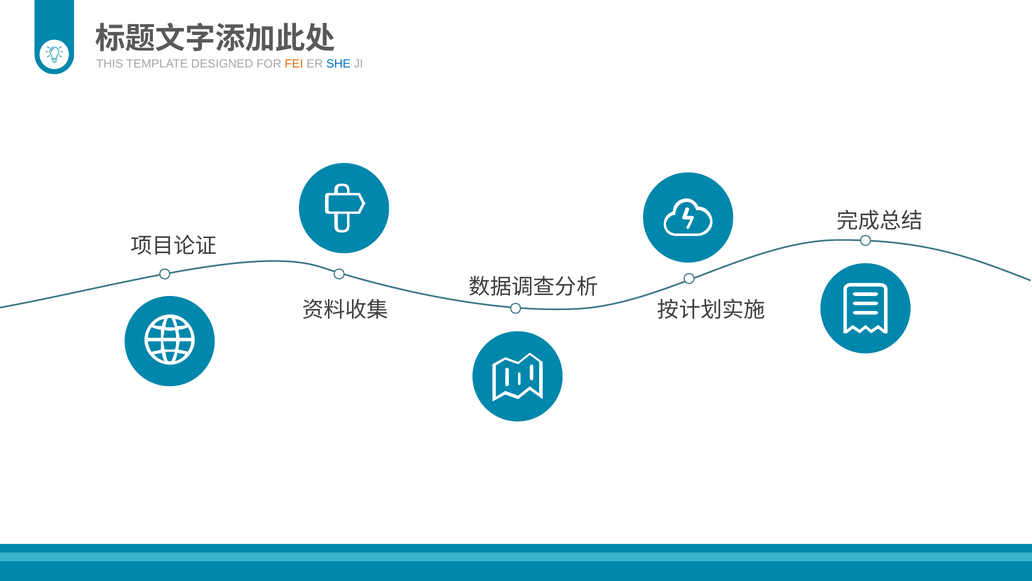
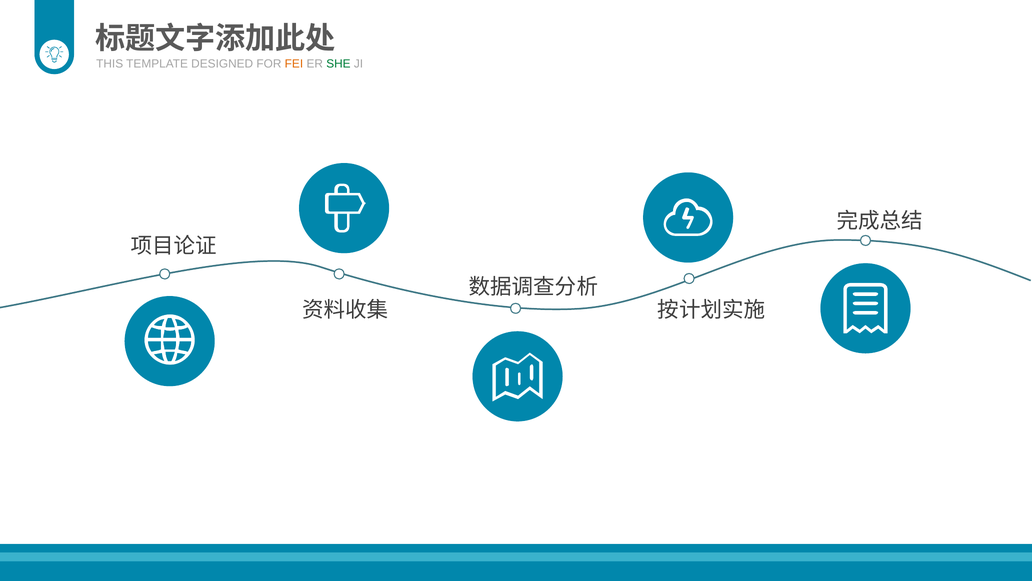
SHE colour: blue -> green
